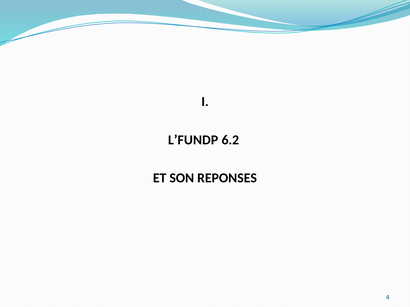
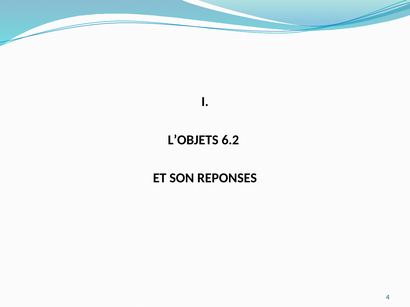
L’FUNDP: L’FUNDP -> L’OBJETS
